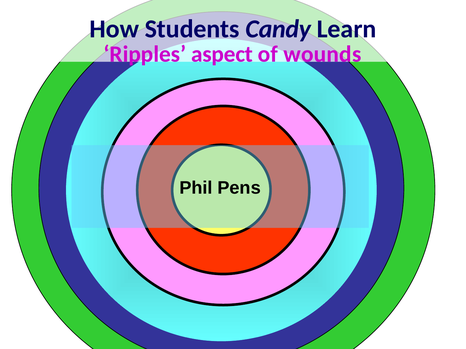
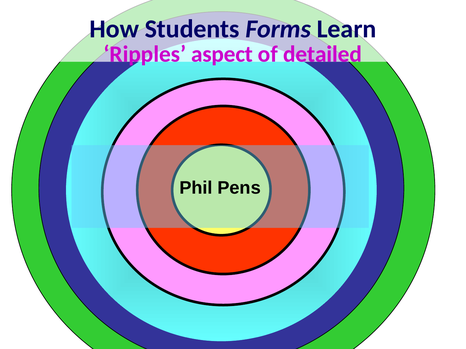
Candy: Candy -> Forms
wounds: wounds -> detailed
